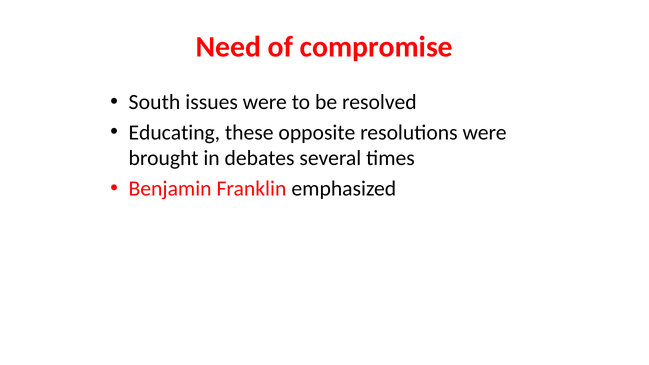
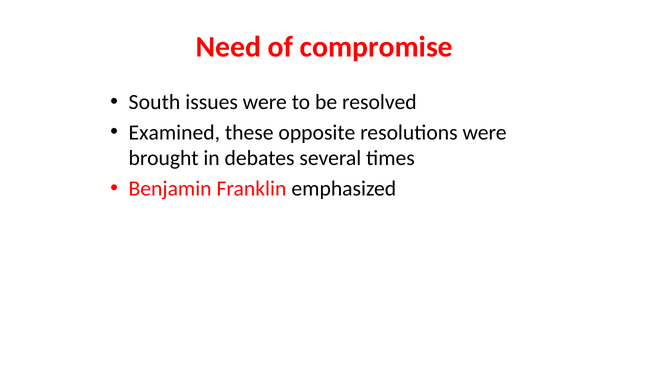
Educating: Educating -> Examined
